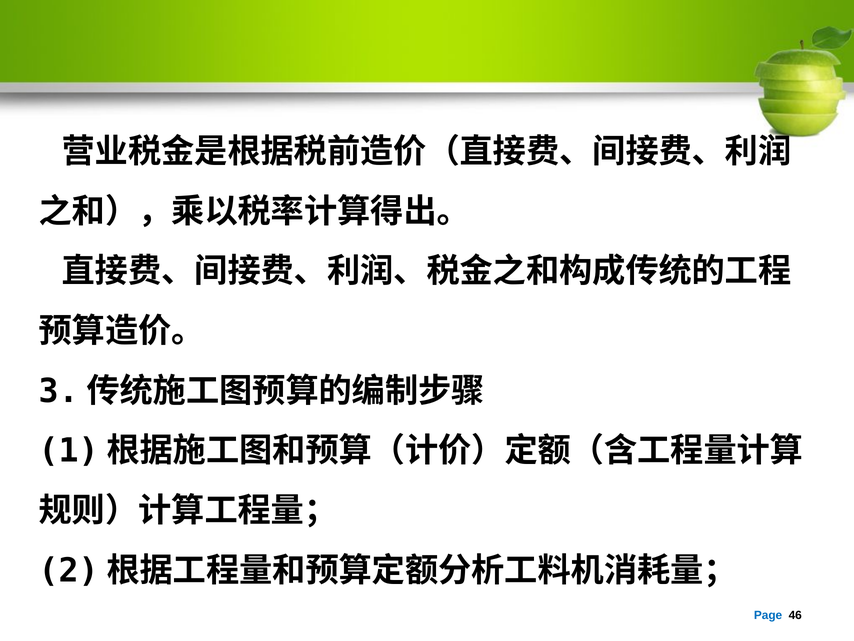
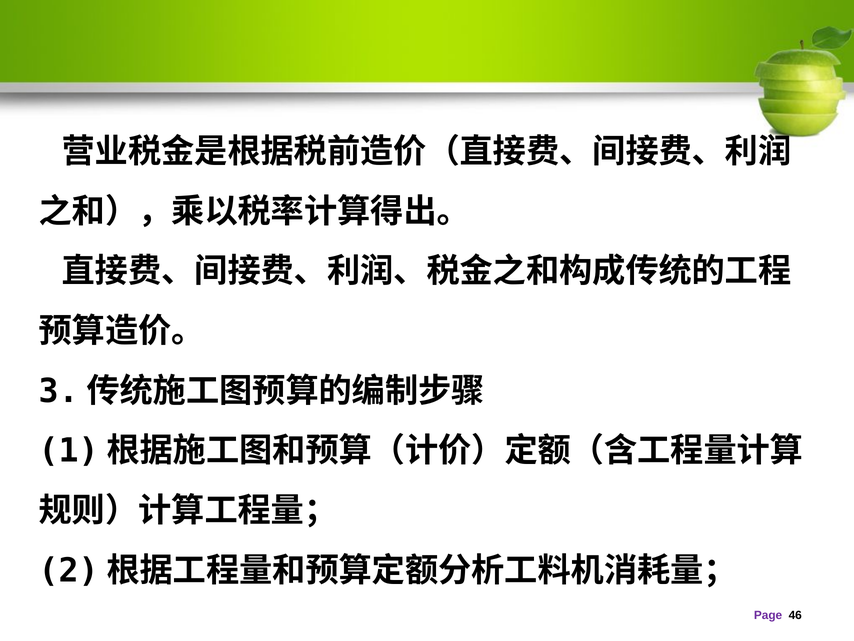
Page colour: blue -> purple
